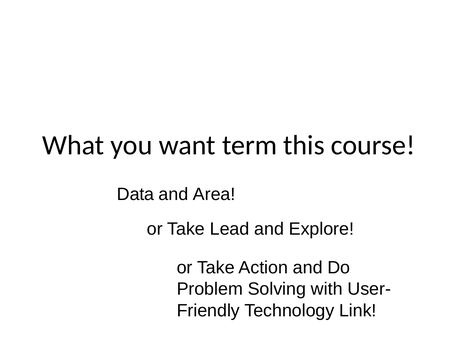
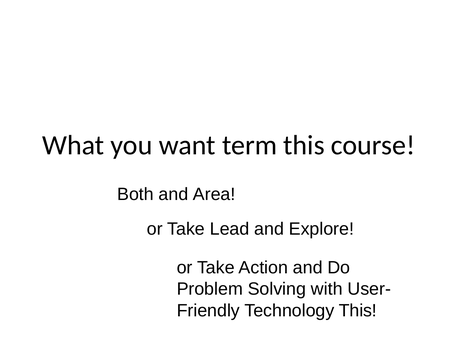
Data: Data -> Both
Technology Link: Link -> This
